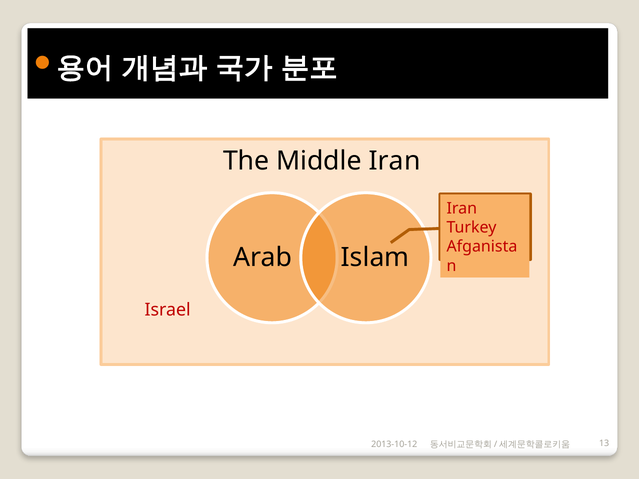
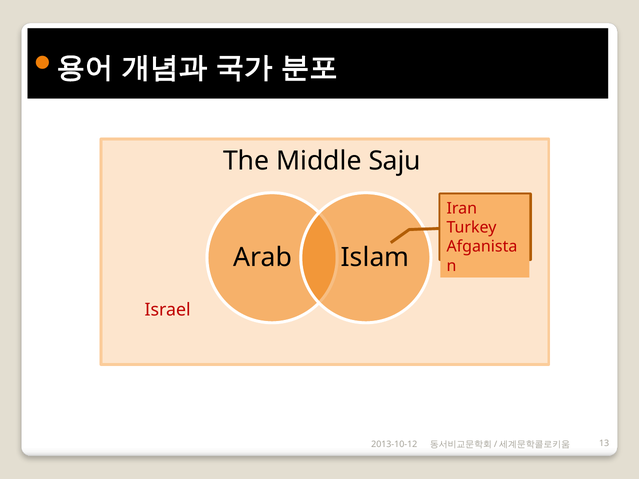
Middle Iran: Iran -> Saju
